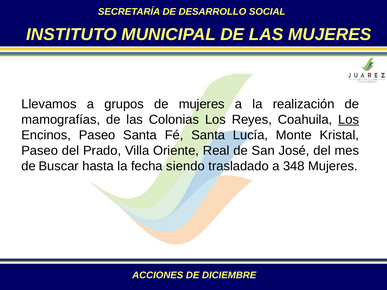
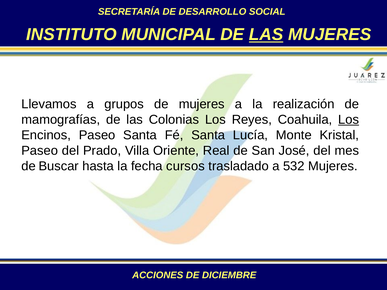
LAS at (266, 35) underline: none -> present
siendo: siendo -> cursos
348: 348 -> 532
